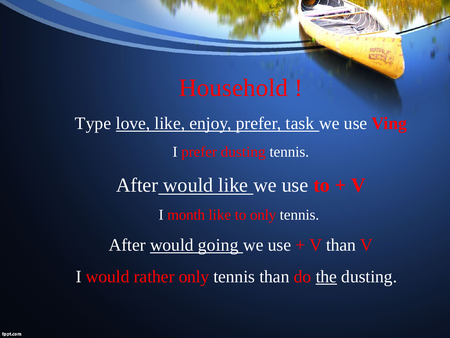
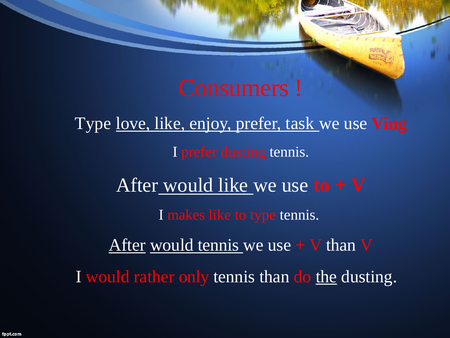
Household: Household -> Consumers
month: month -> makes
to only: only -> type
After at (127, 245) underline: none -> present
would going: going -> tennis
